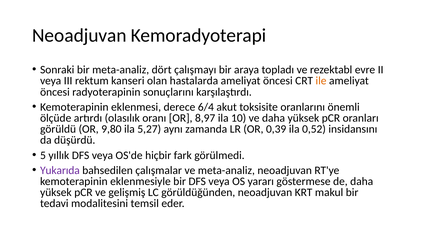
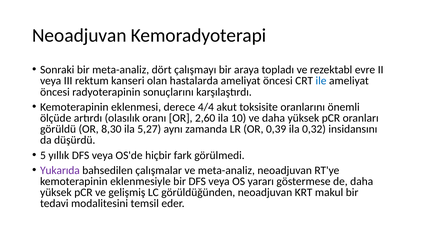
ile colour: orange -> blue
6/4: 6/4 -> 4/4
8,97: 8,97 -> 2,60
9,80: 9,80 -> 8,30
0,52: 0,52 -> 0,32
